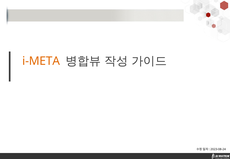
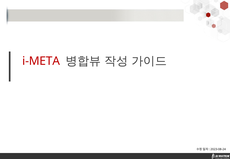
i-META colour: orange -> red
